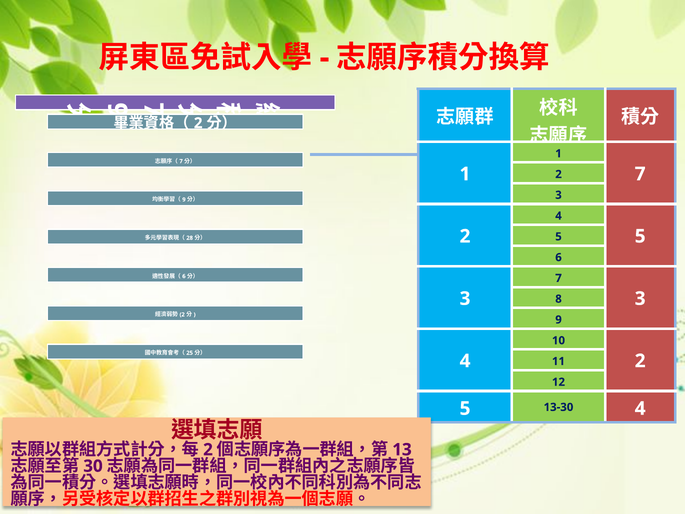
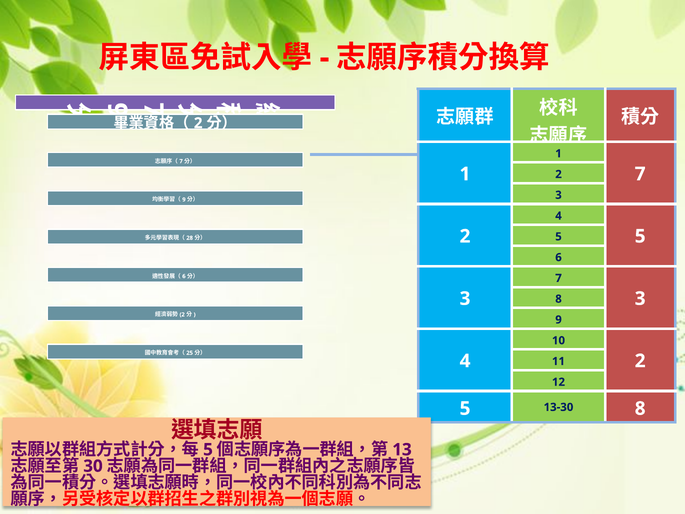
13-30 4: 4 -> 8
2 at (208, 449): 2 -> 5
